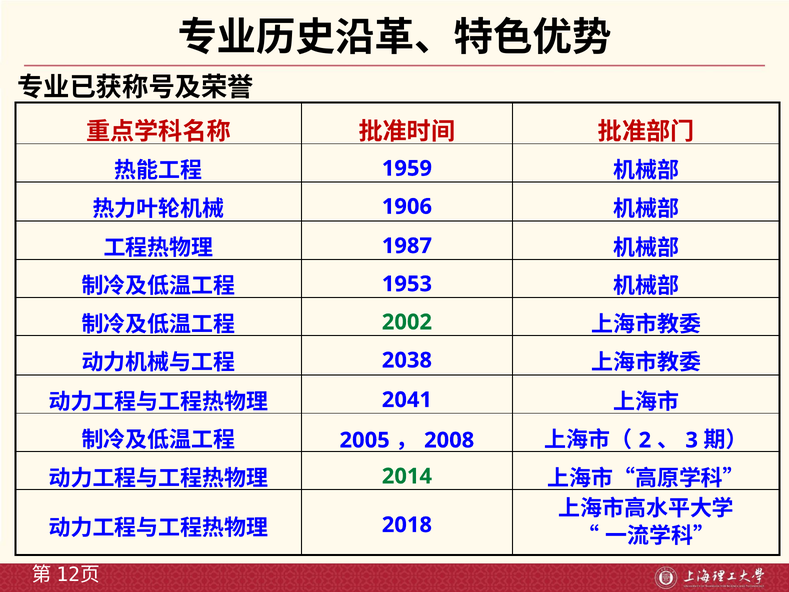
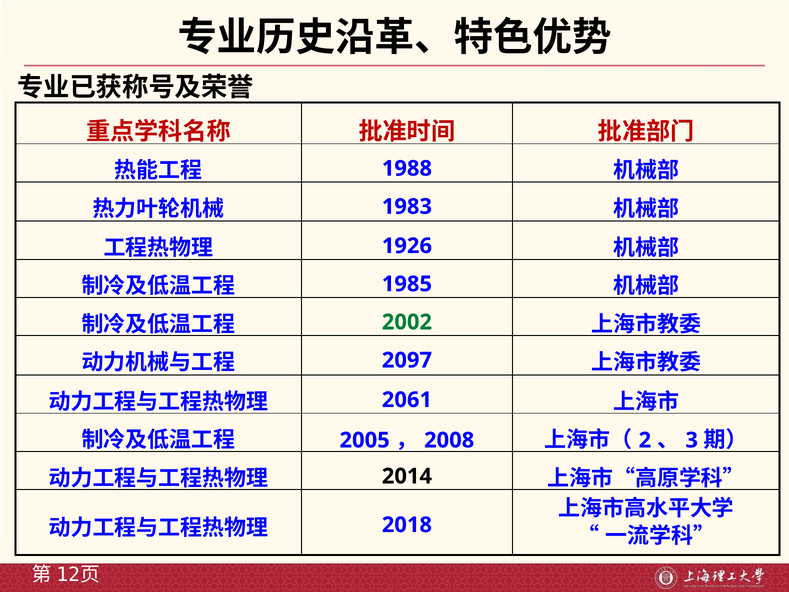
1959: 1959 -> 1988
1906: 1906 -> 1983
1987: 1987 -> 1926
1953: 1953 -> 1985
2038: 2038 -> 2097
2041: 2041 -> 2061
2014 colour: green -> black
